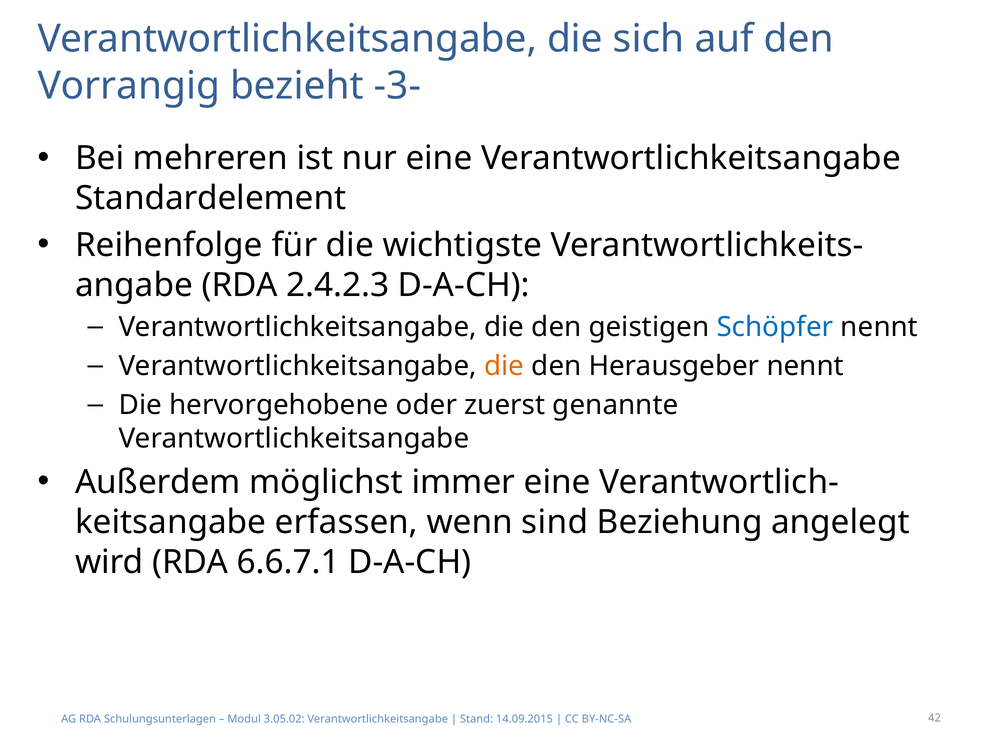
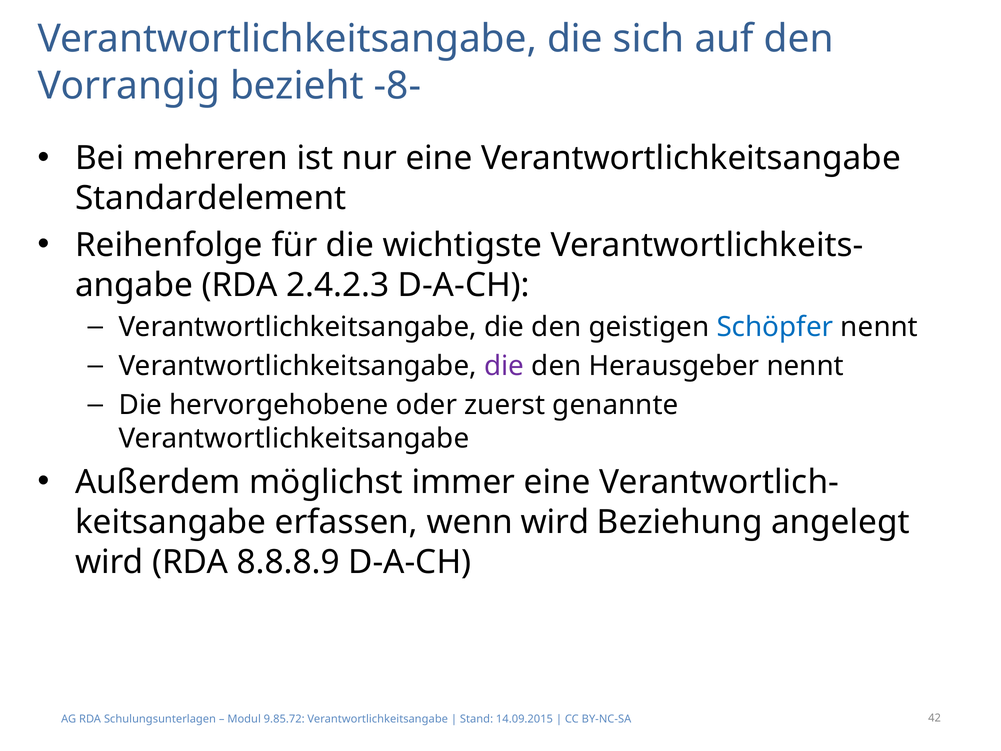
-3-: -3- -> -8-
die at (504, 366) colour: orange -> purple
wenn sind: sind -> wird
6.6.7.1: 6.6.7.1 -> 8.8.8.9
3.05.02: 3.05.02 -> 9.85.72
